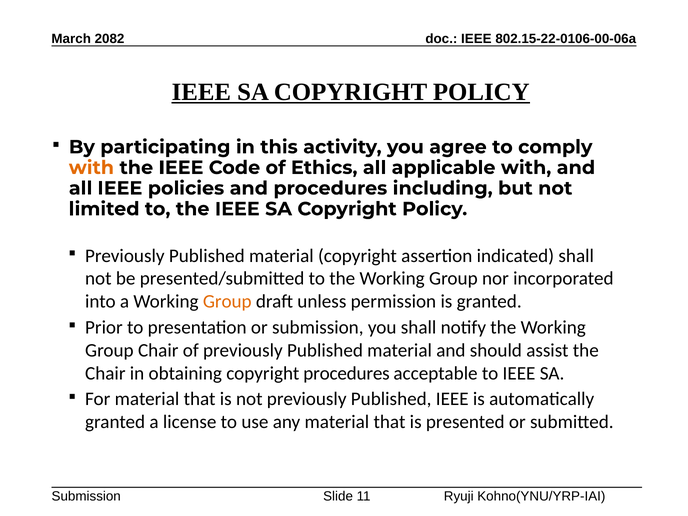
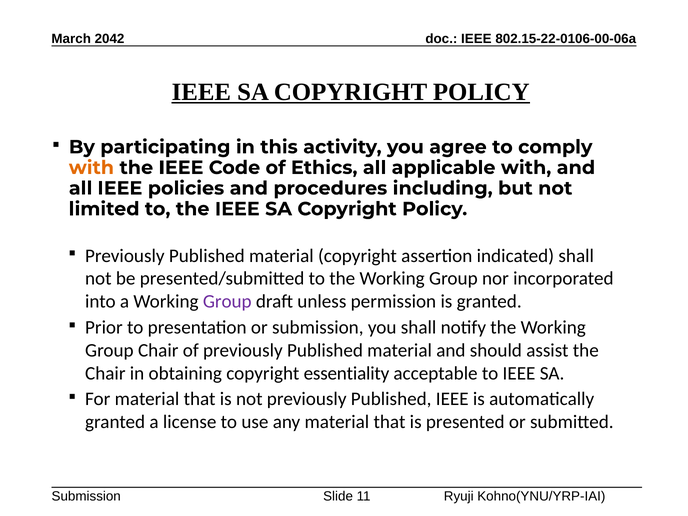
2082: 2082 -> 2042
Group at (227, 302) colour: orange -> purple
copyright procedures: procedures -> essentiality
